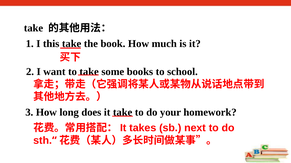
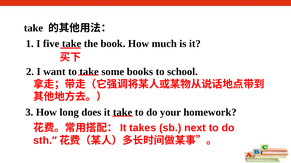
this: this -> five
